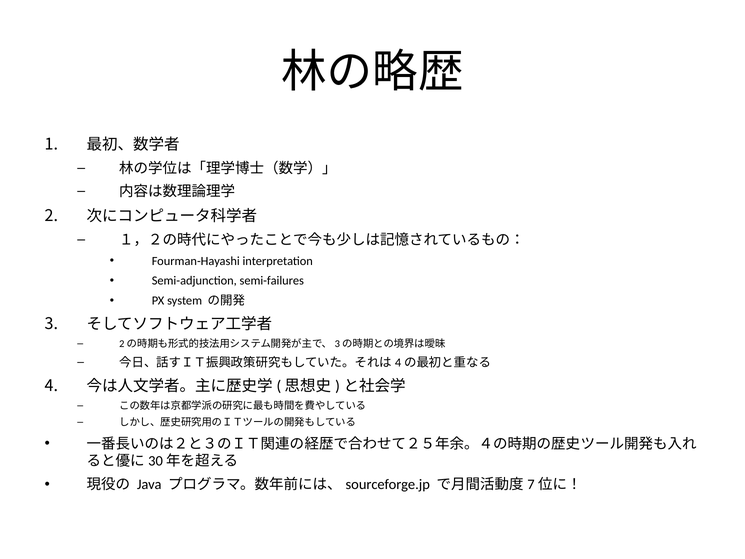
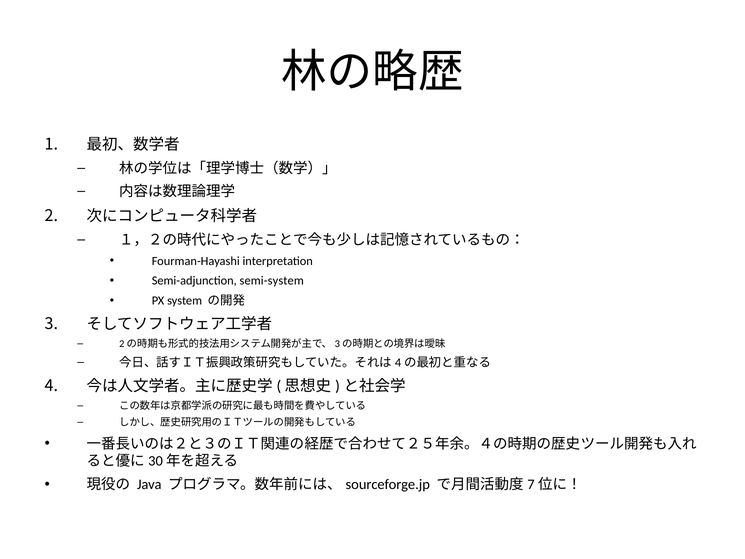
semi-failures: semi-failures -> semi-system
